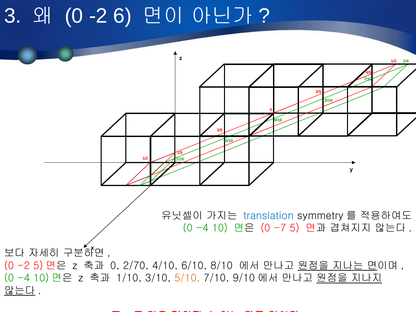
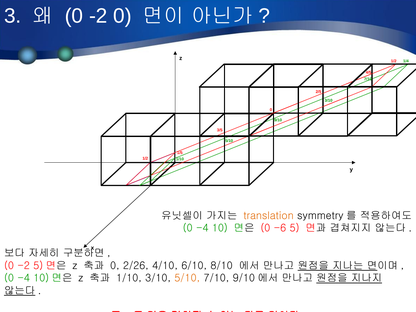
-2 6: 6 -> 0
translation colour: blue -> orange
-7: -7 -> -6
2/70: 2/70 -> 2/26
